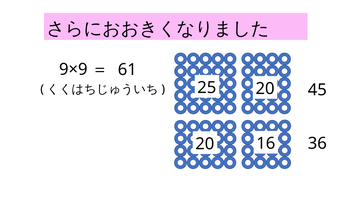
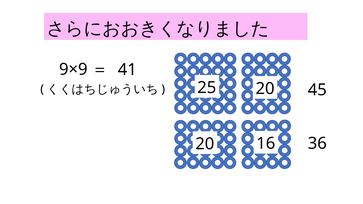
61: 61 -> 41
